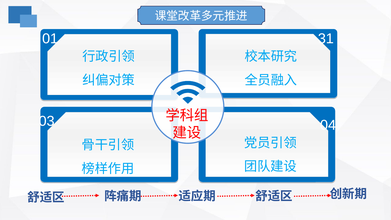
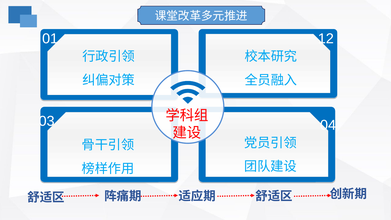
31: 31 -> 12
